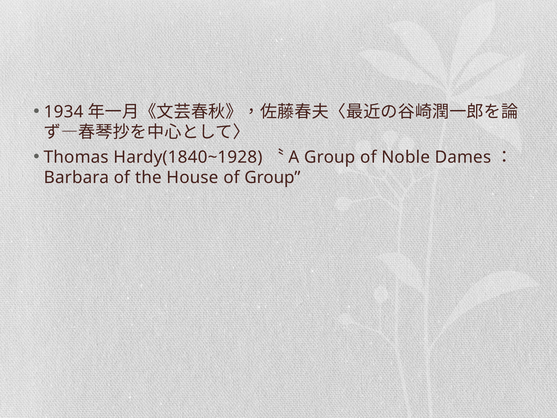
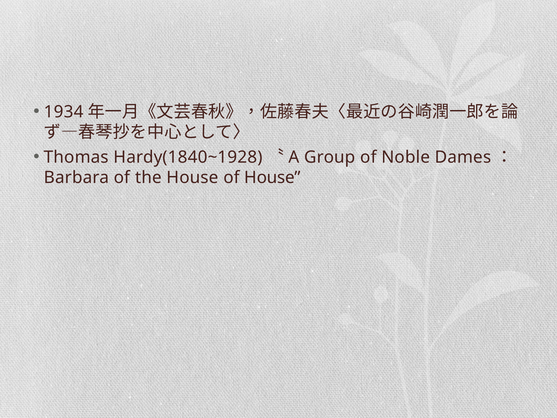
of Group: Group -> House
